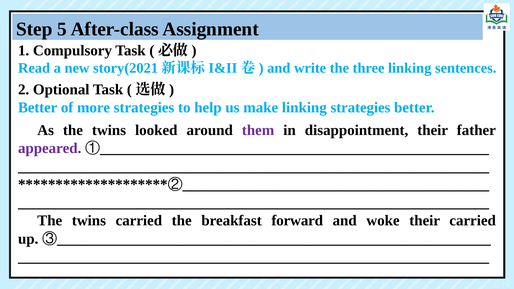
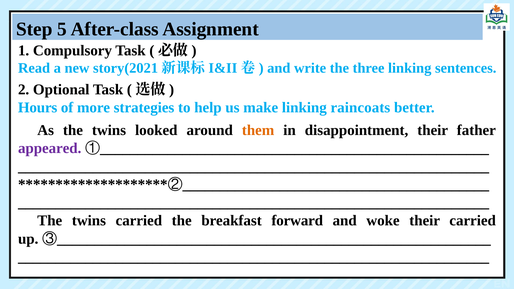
Better at (38, 107): Better -> Hours
linking strategies: strategies -> raincoats
them colour: purple -> orange
